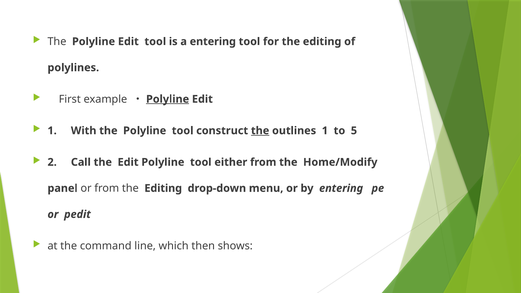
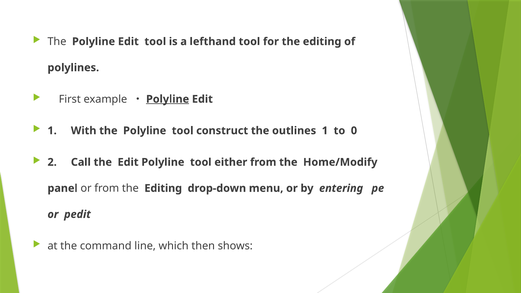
a entering: entering -> lefthand
the at (260, 131) underline: present -> none
5: 5 -> 0
